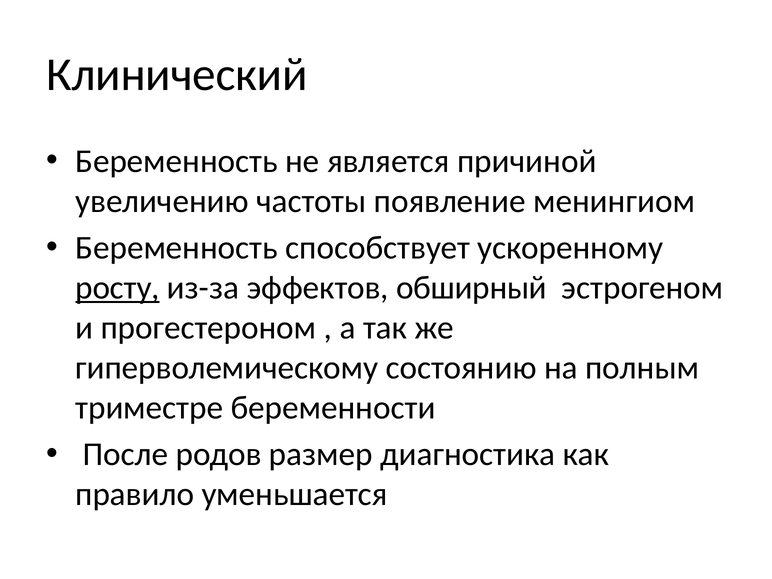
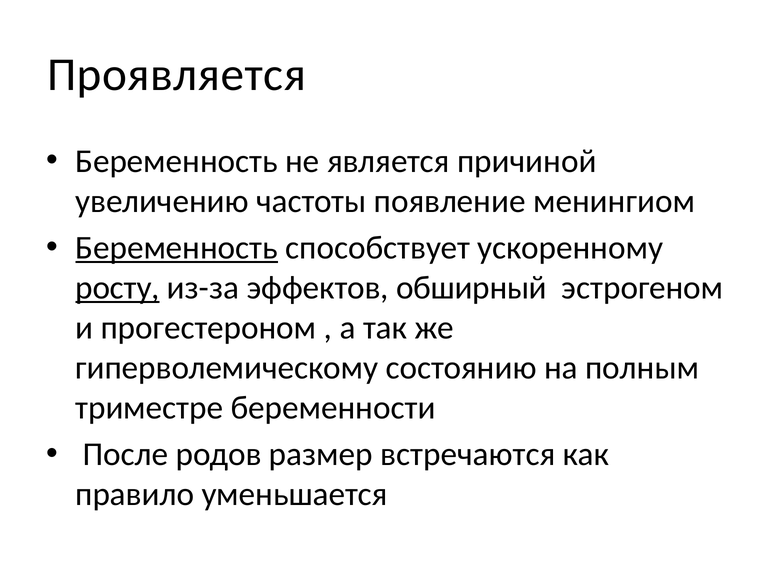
Клинический: Клинический -> Проявляется
Беременность at (177, 248) underline: none -> present
диагностика: диагностика -> встречаются
